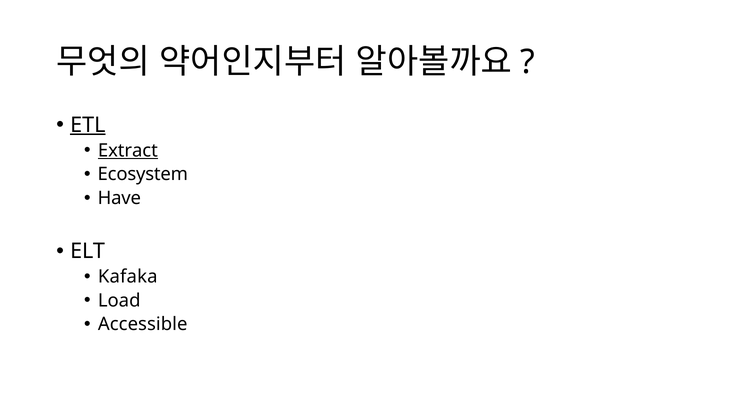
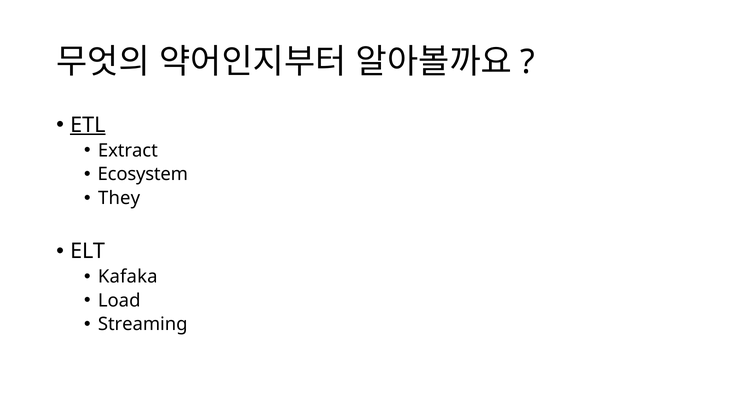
Extract underline: present -> none
Have: Have -> They
Accessible: Accessible -> Streaming
